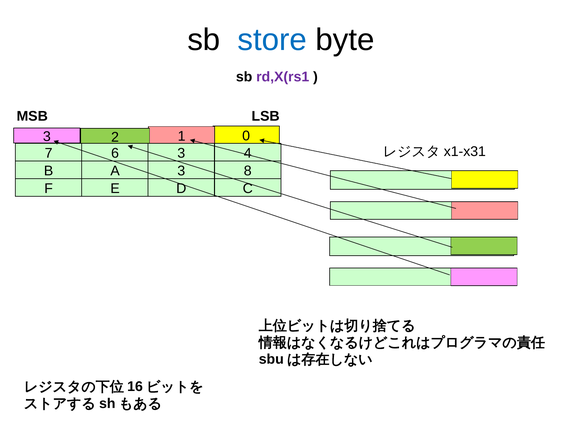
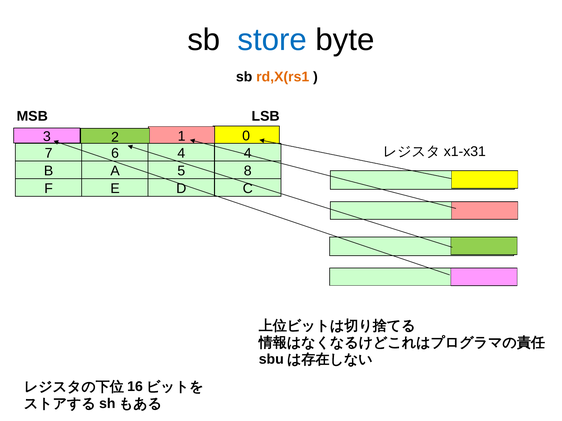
rd,X(rs1 colour: purple -> orange
6 3: 3 -> 4
A 3: 3 -> 5
